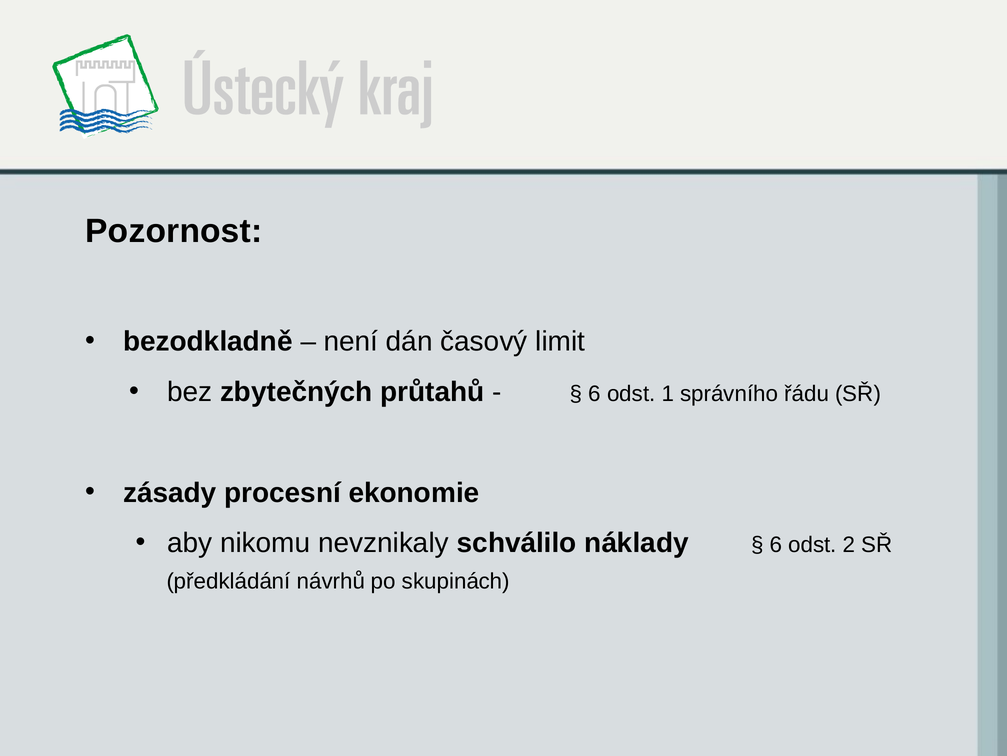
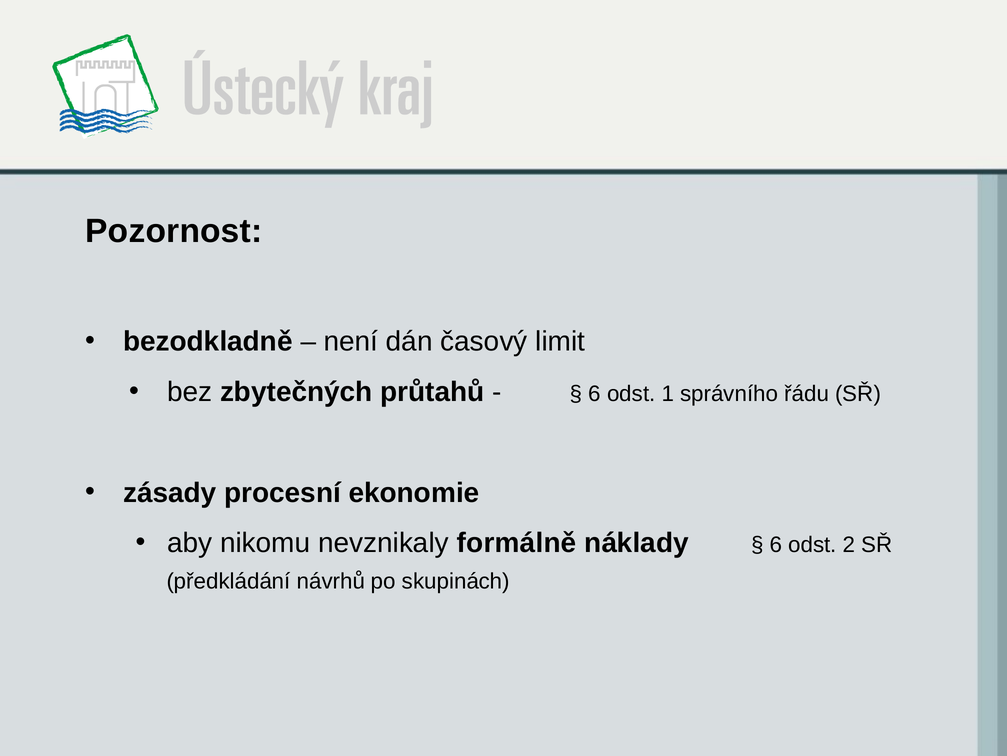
schválilo: schválilo -> formálně
